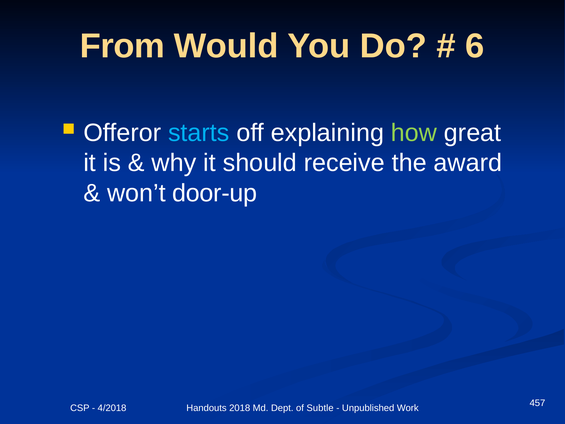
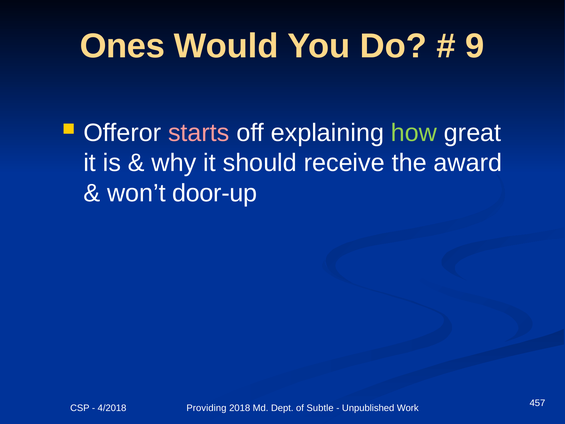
From: From -> Ones
6: 6 -> 9
starts colour: light blue -> pink
Handouts: Handouts -> Providing
